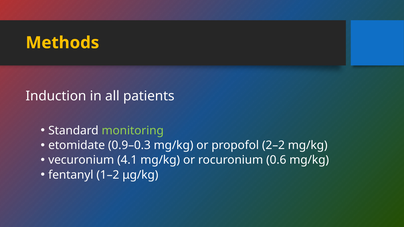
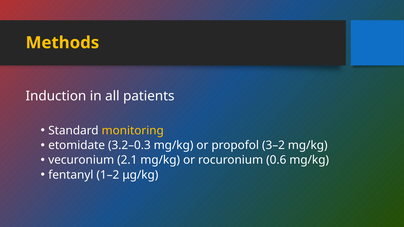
monitoring colour: light green -> yellow
0.9–0.3: 0.9–0.3 -> 3.2–0.3
2–2: 2–2 -> 3–2
4.1: 4.1 -> 2.1
